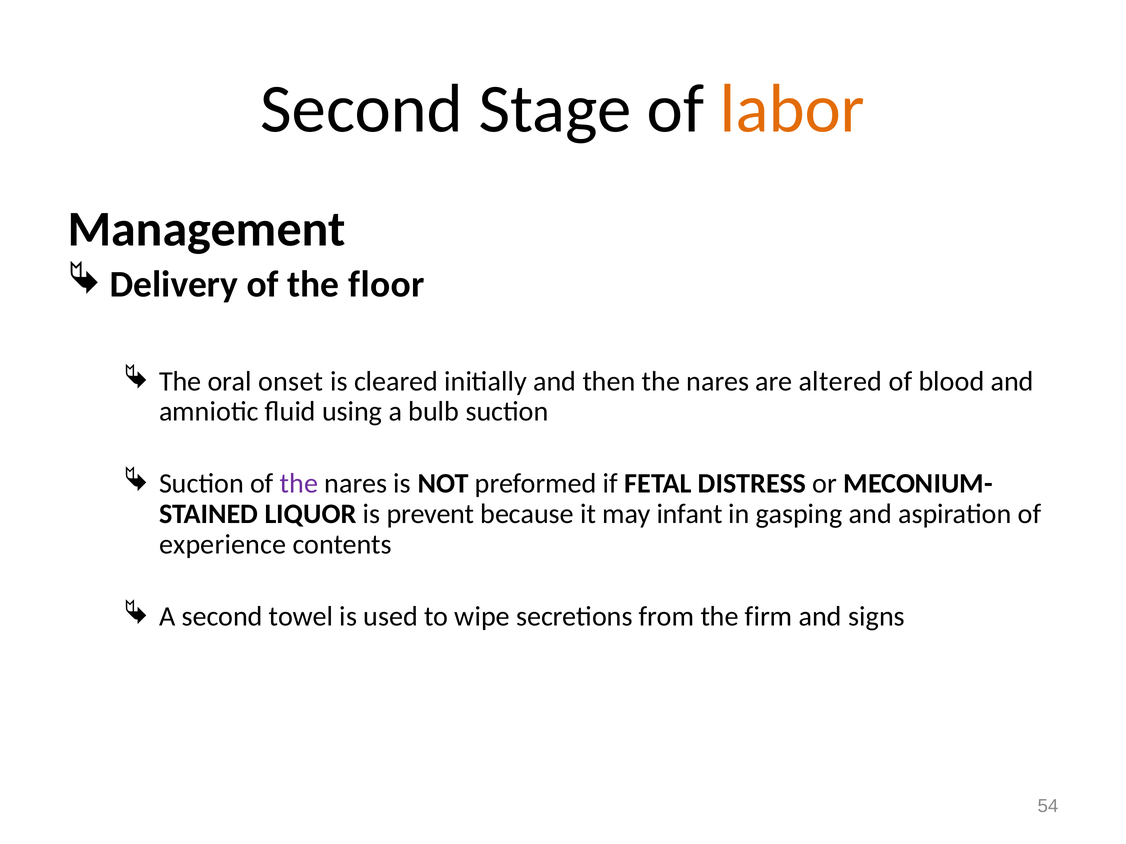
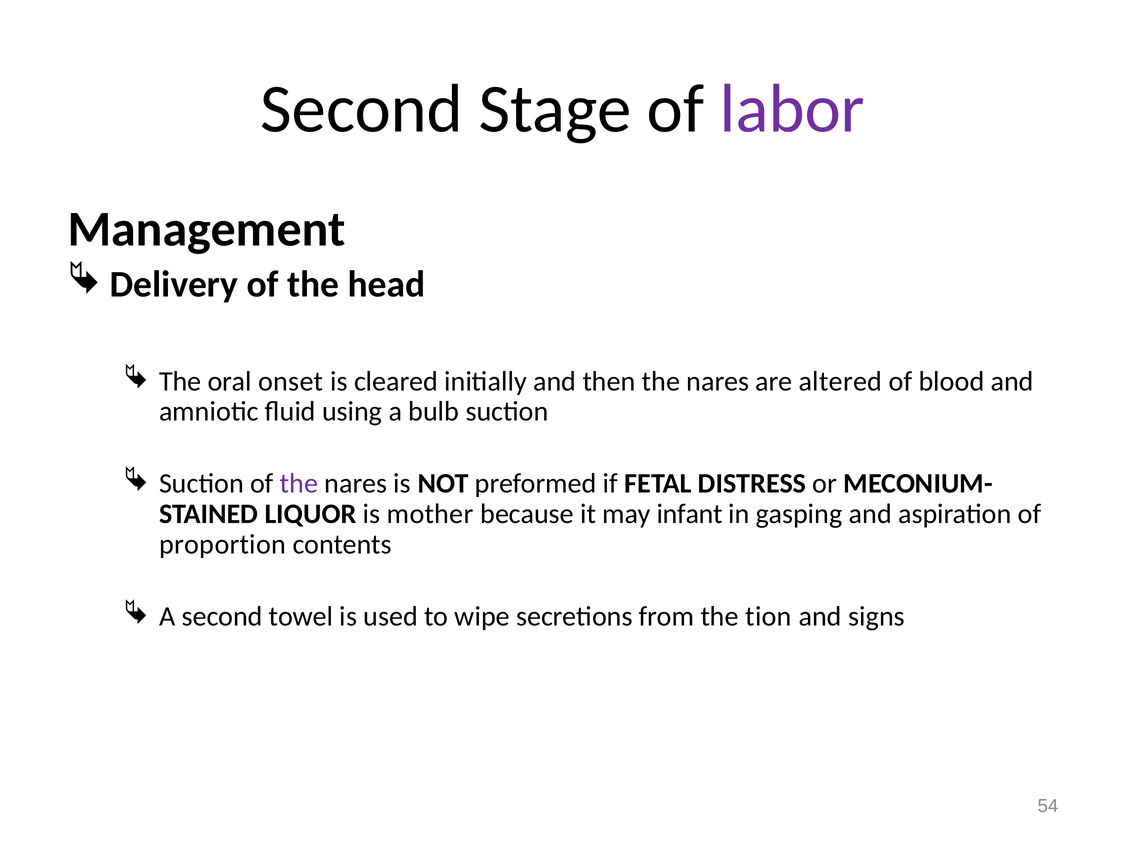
labor colour: orange -> purple
floor: floor -> head
prevent: prevent -> mother
experience: experience -> proportion
firm: firm -> tion
